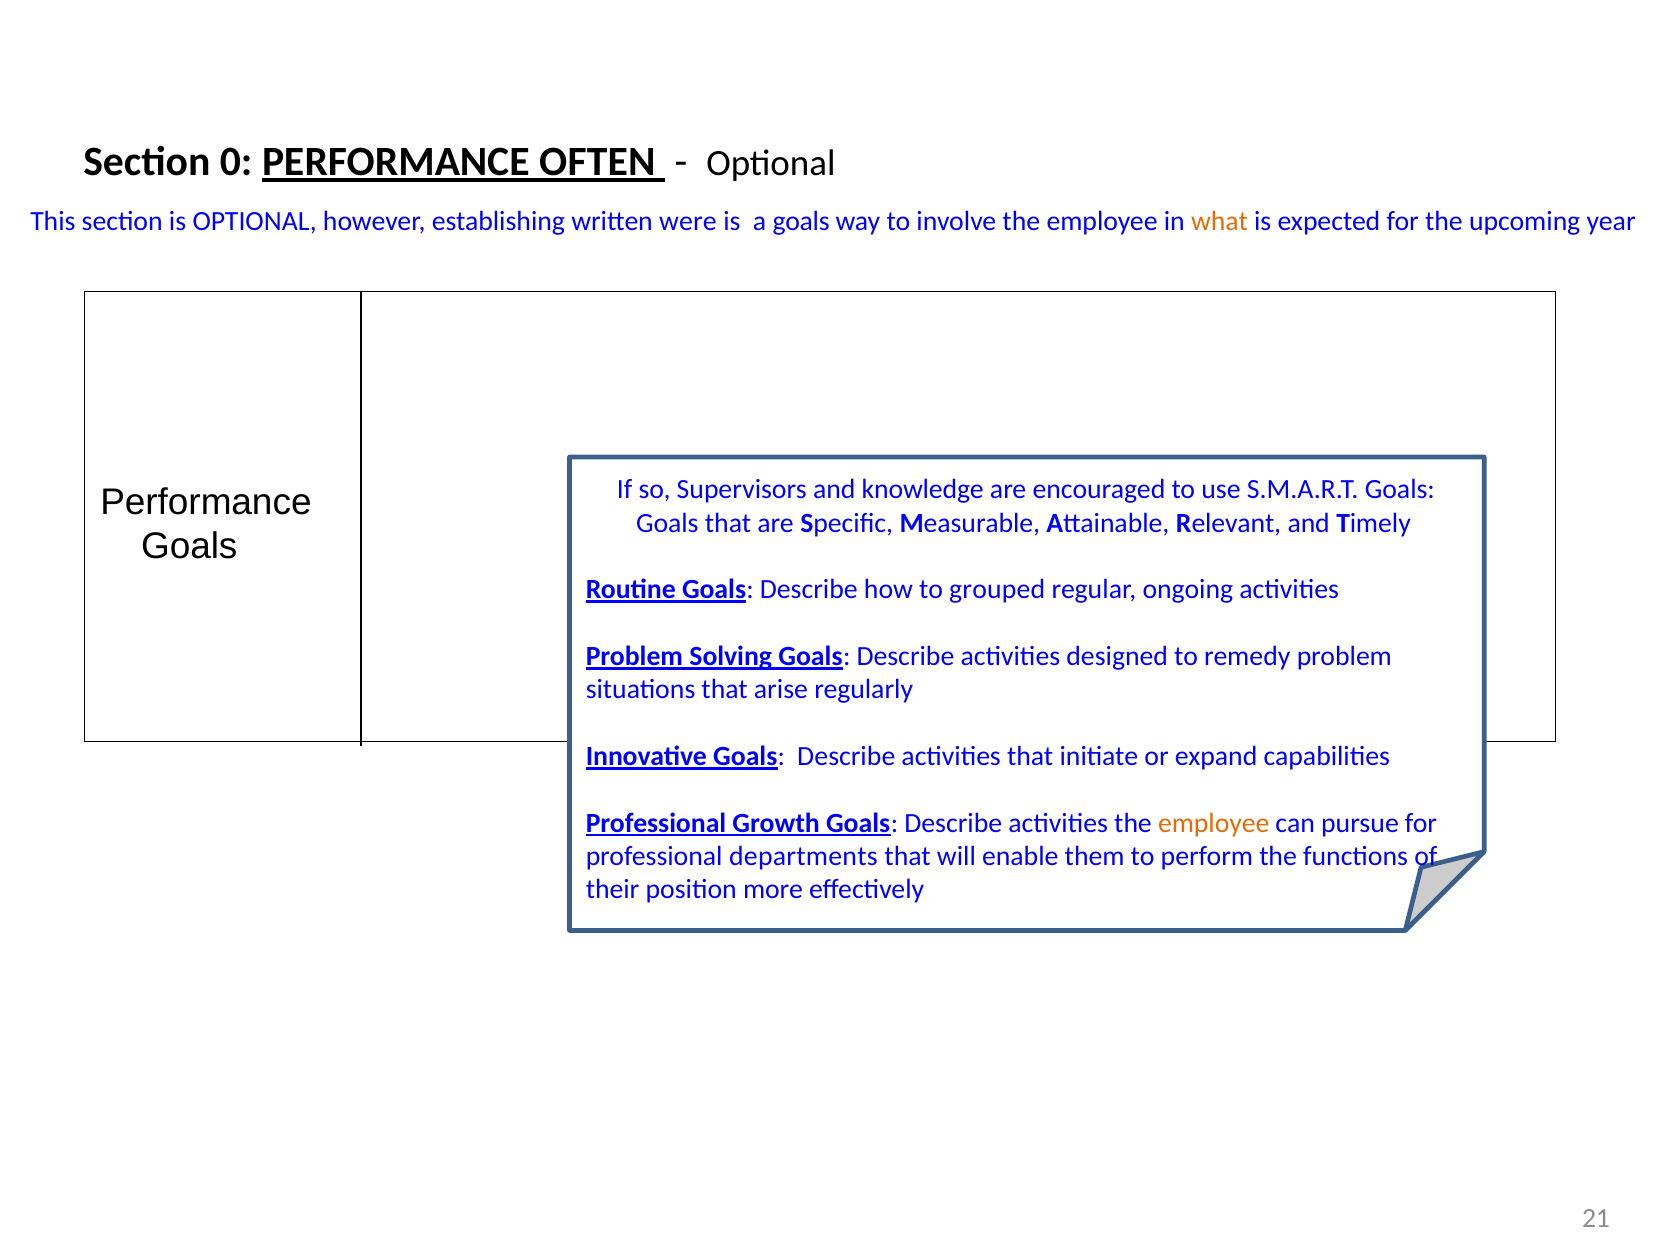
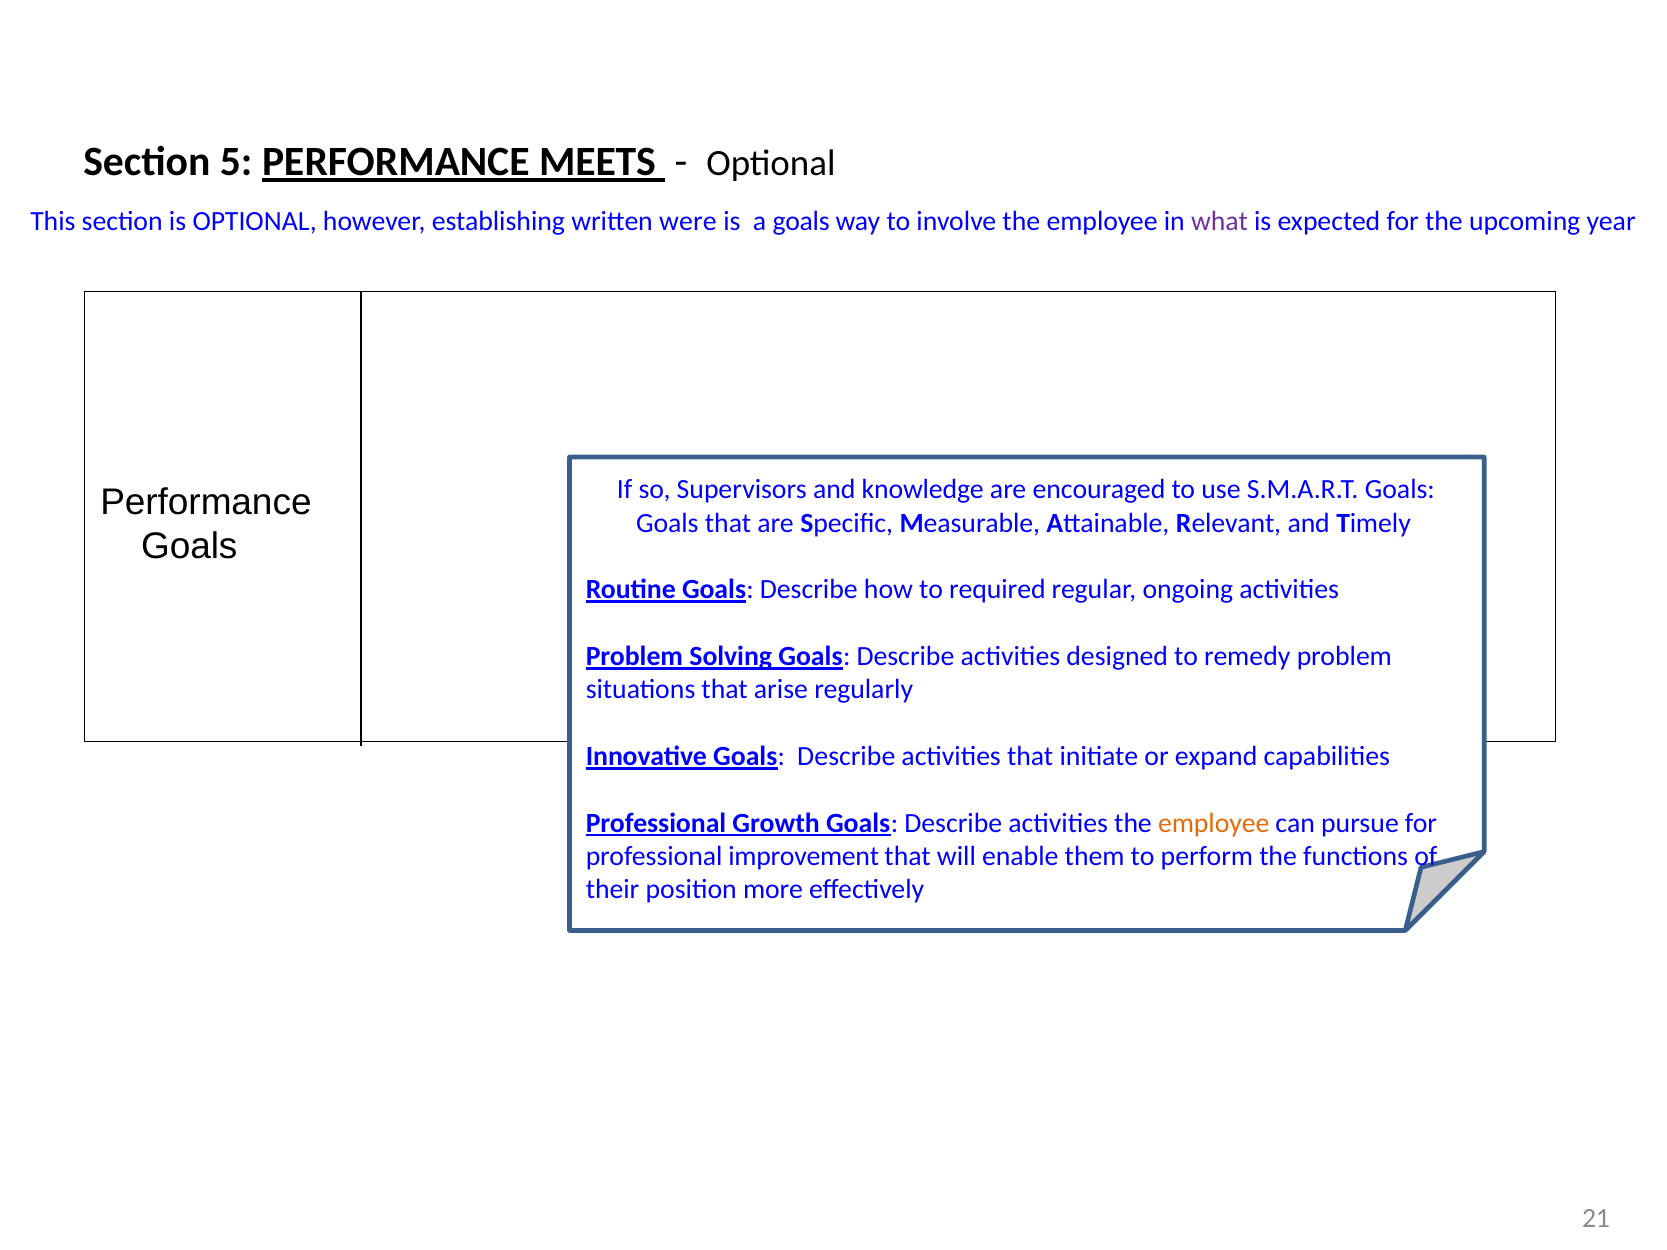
0: 0 -> 5
OFTEN: OFTEN -> MEETS
what colour: orange -> purple
grouped: grouped -> required
departments: departments -> improvement
